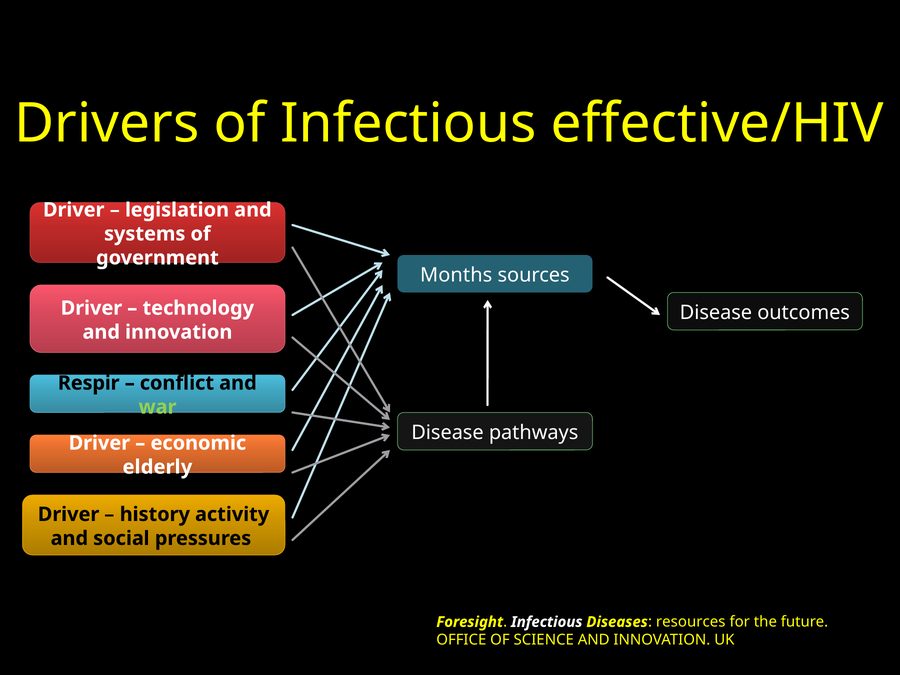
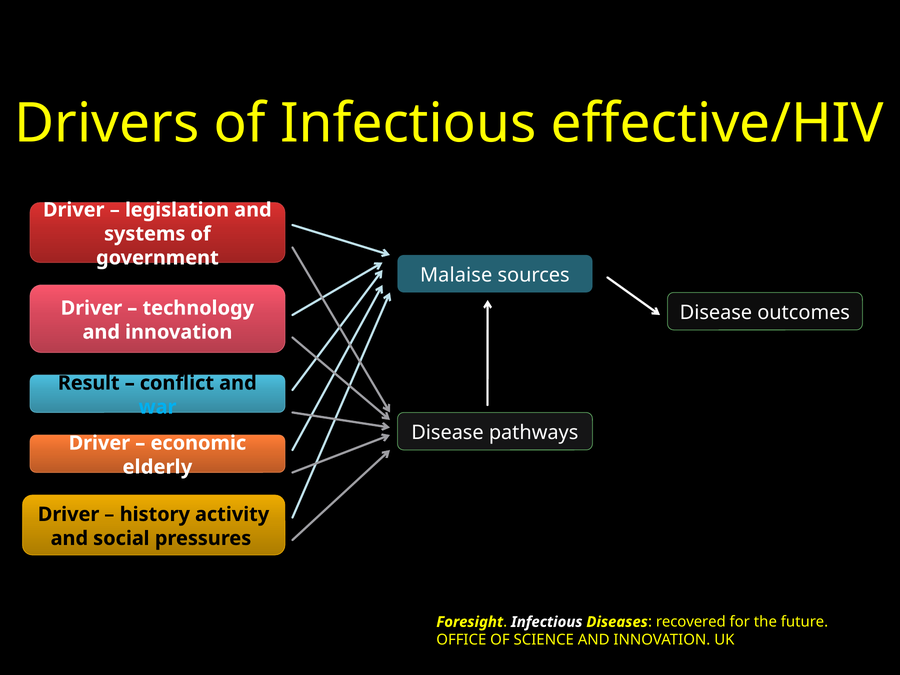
Months: Months -> Malaise
Respir: Respir -> Result
war colour: light green -> light blue
resources: resources -> recovered
